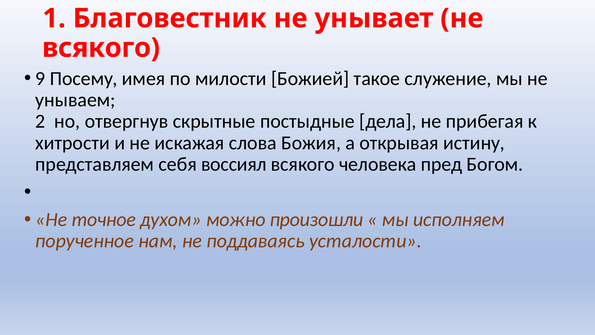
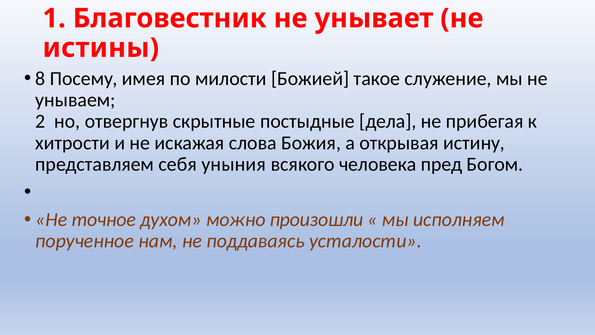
всякого at (101, 48): всякого -> истины
9: 9 -> 8
воссиял: воссиял -> уныния
